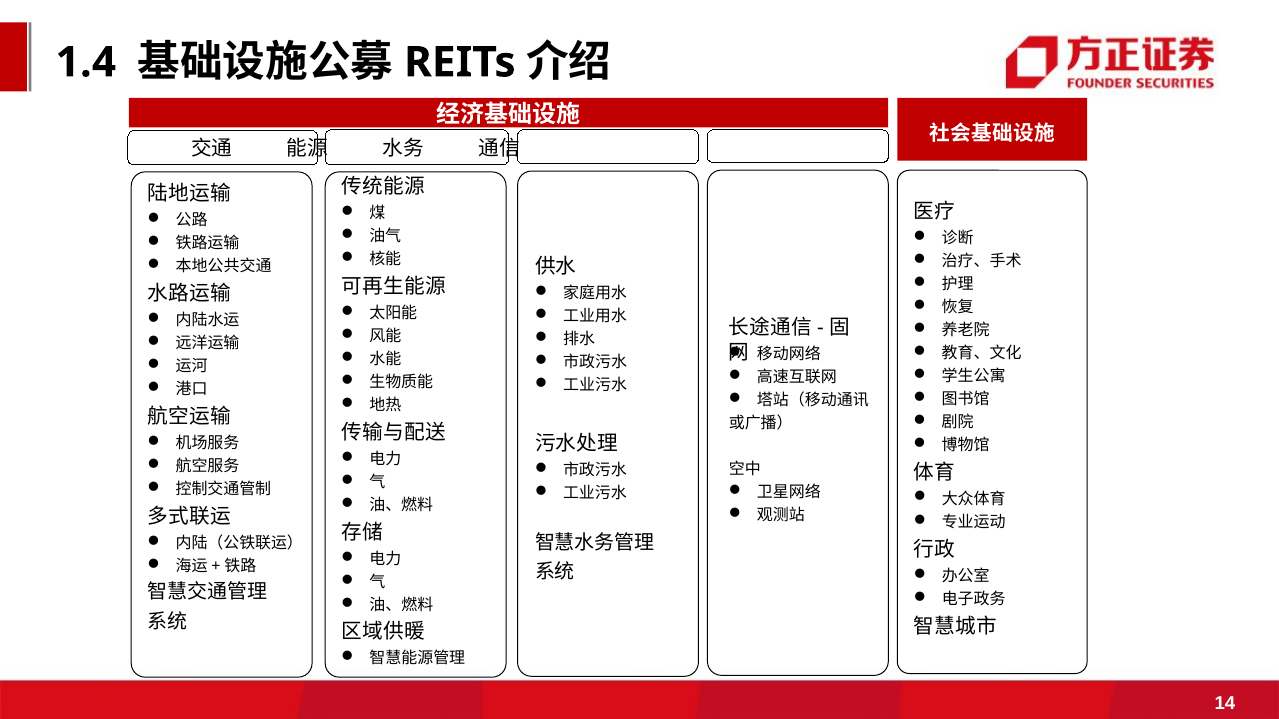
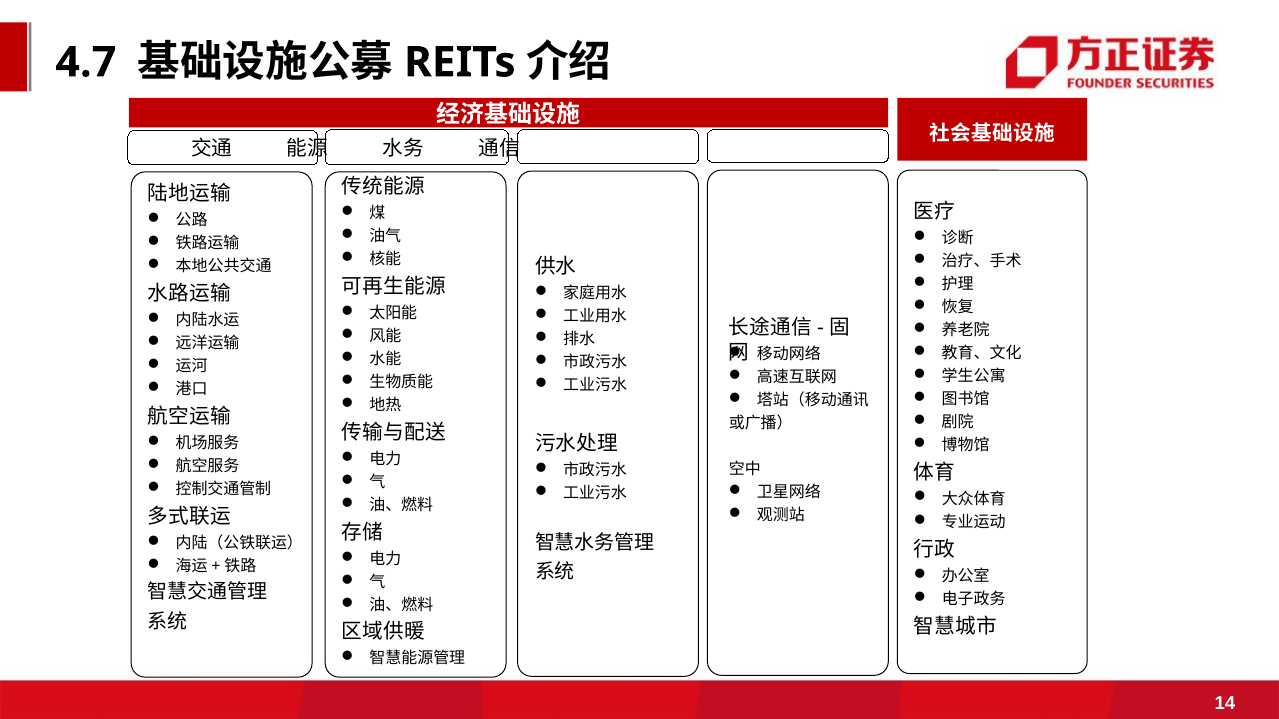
1.4: 1.4 -> 4.7
